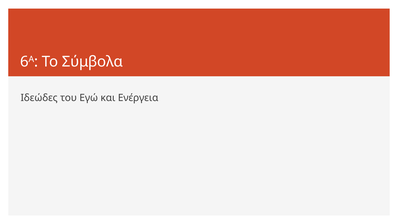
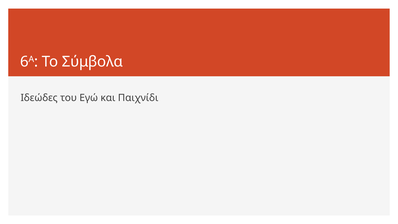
Ενέργεια: Ενέργεια -> Παιχνίδι
